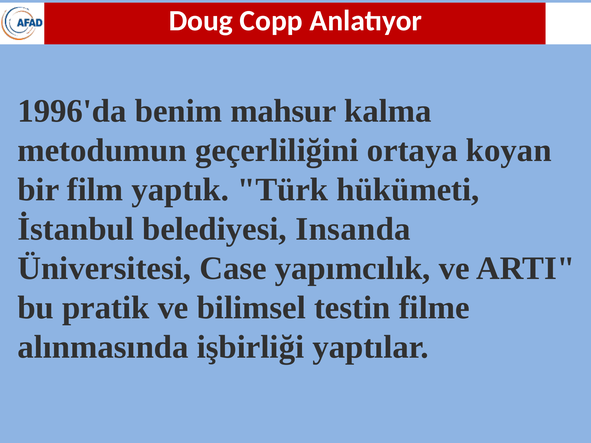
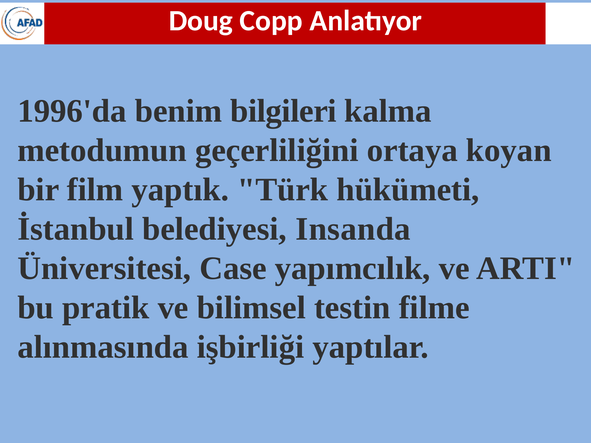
mahsur: mahsur -> bilgileri
